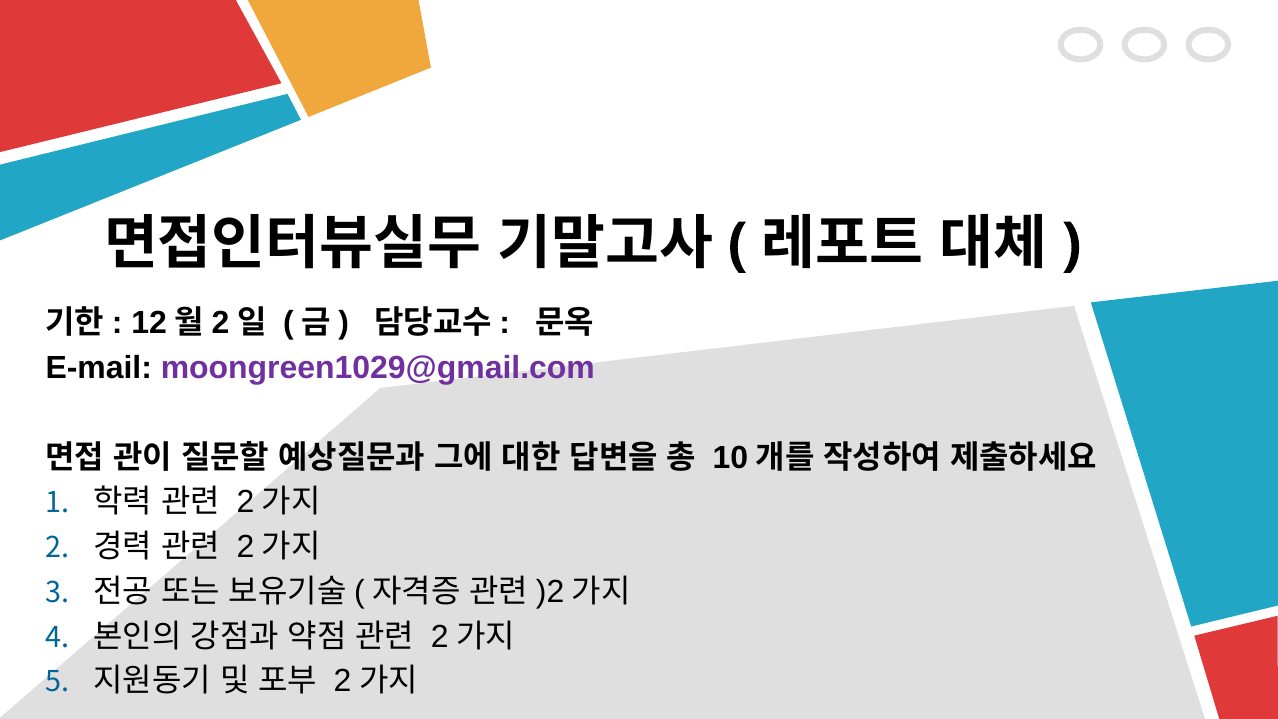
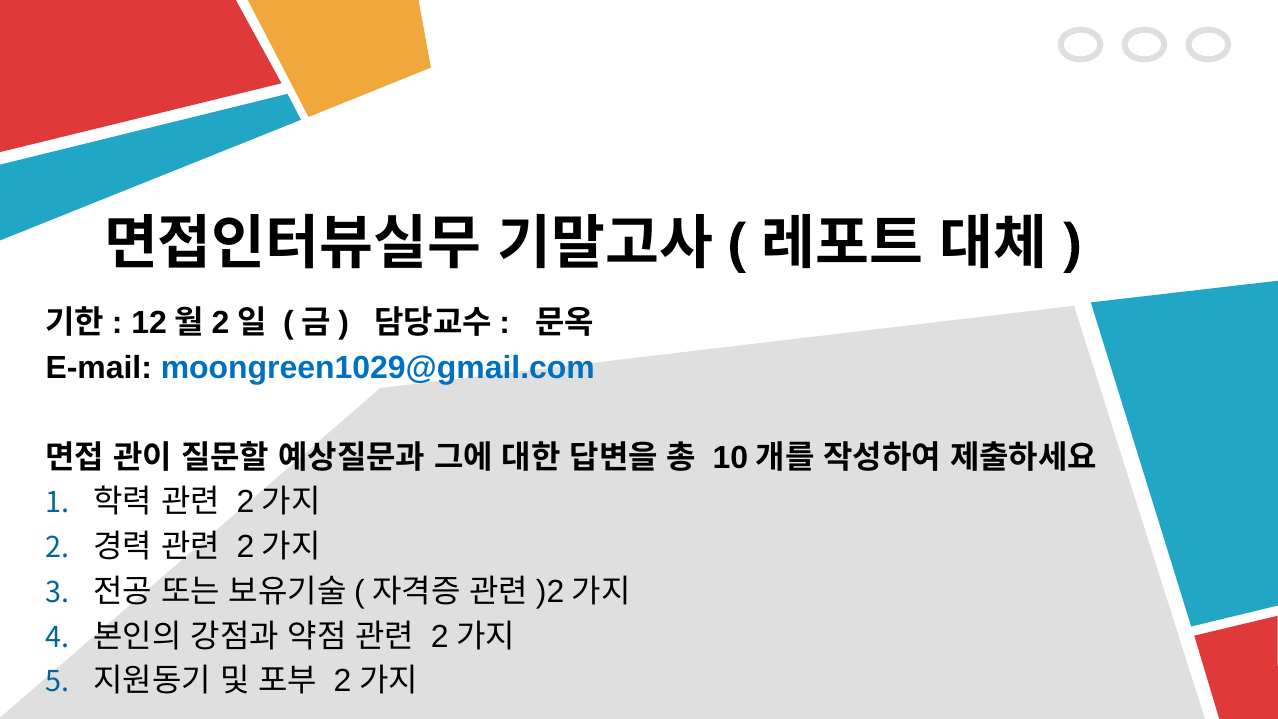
moongreen1029@gmail.com colour: purple -> blue
